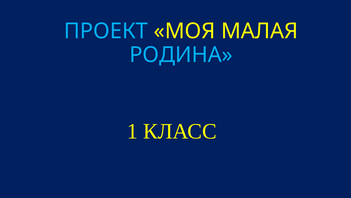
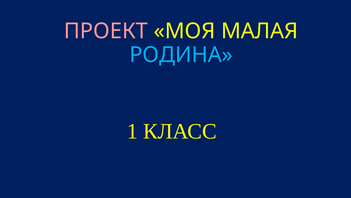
ПРОЕКТ colour: light blue -> pink
